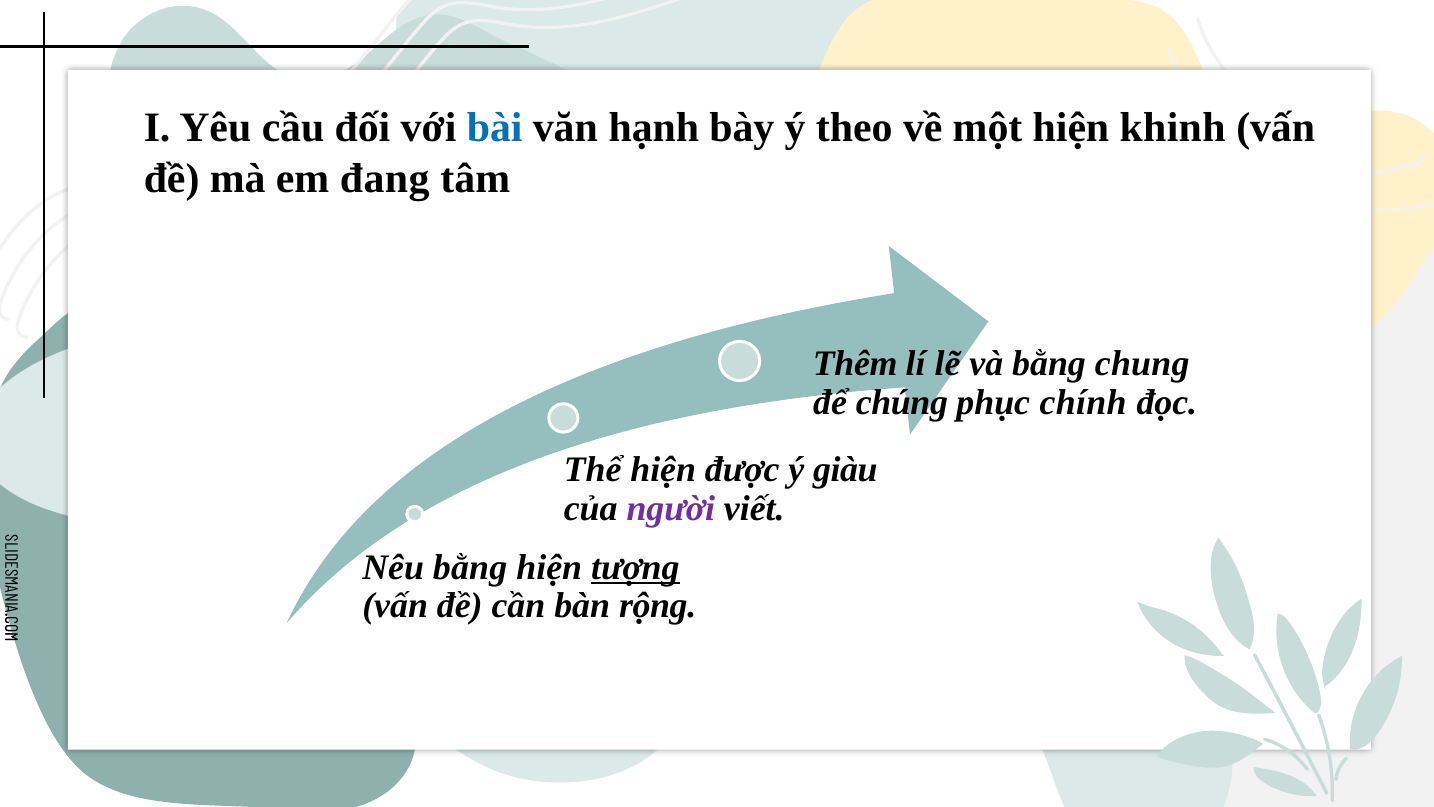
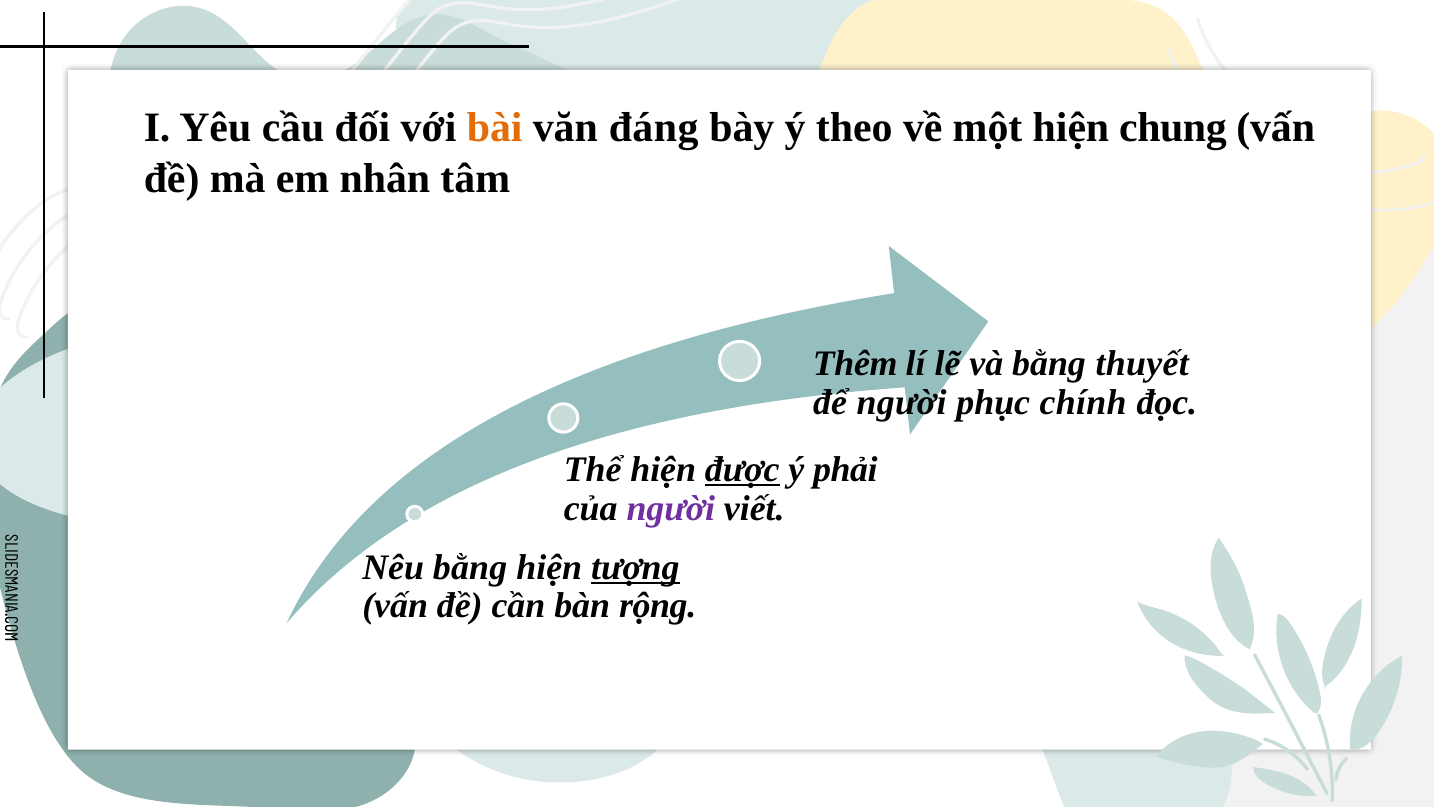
bài colour: blue -> orange
hạnh: hạnh -> đáng
khinh: khinh -> chung
đang: đang -> nhân
chung: chung -> thuyết
để chúng: chúng -> người
được underline: none -> present
giàu: giàu -> phải
